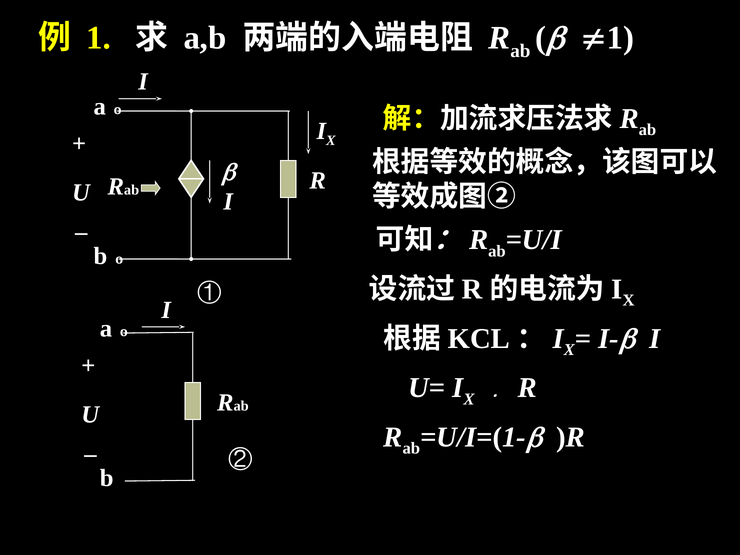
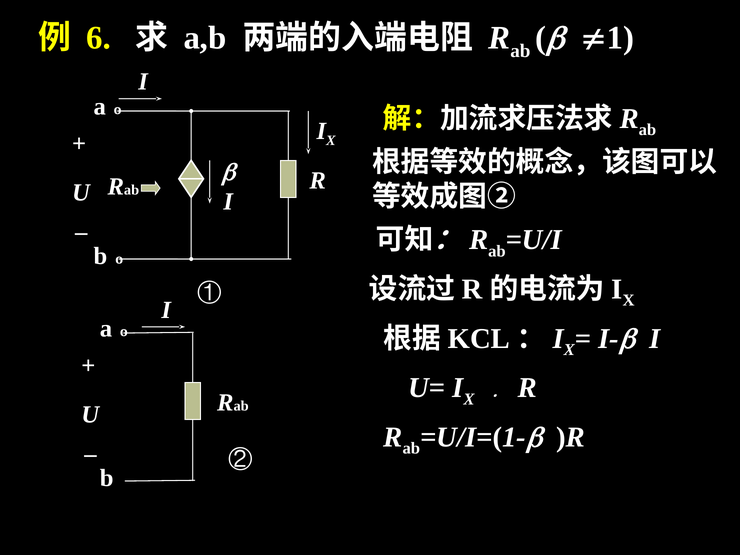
1 at (99, 38): 1 -> 6
